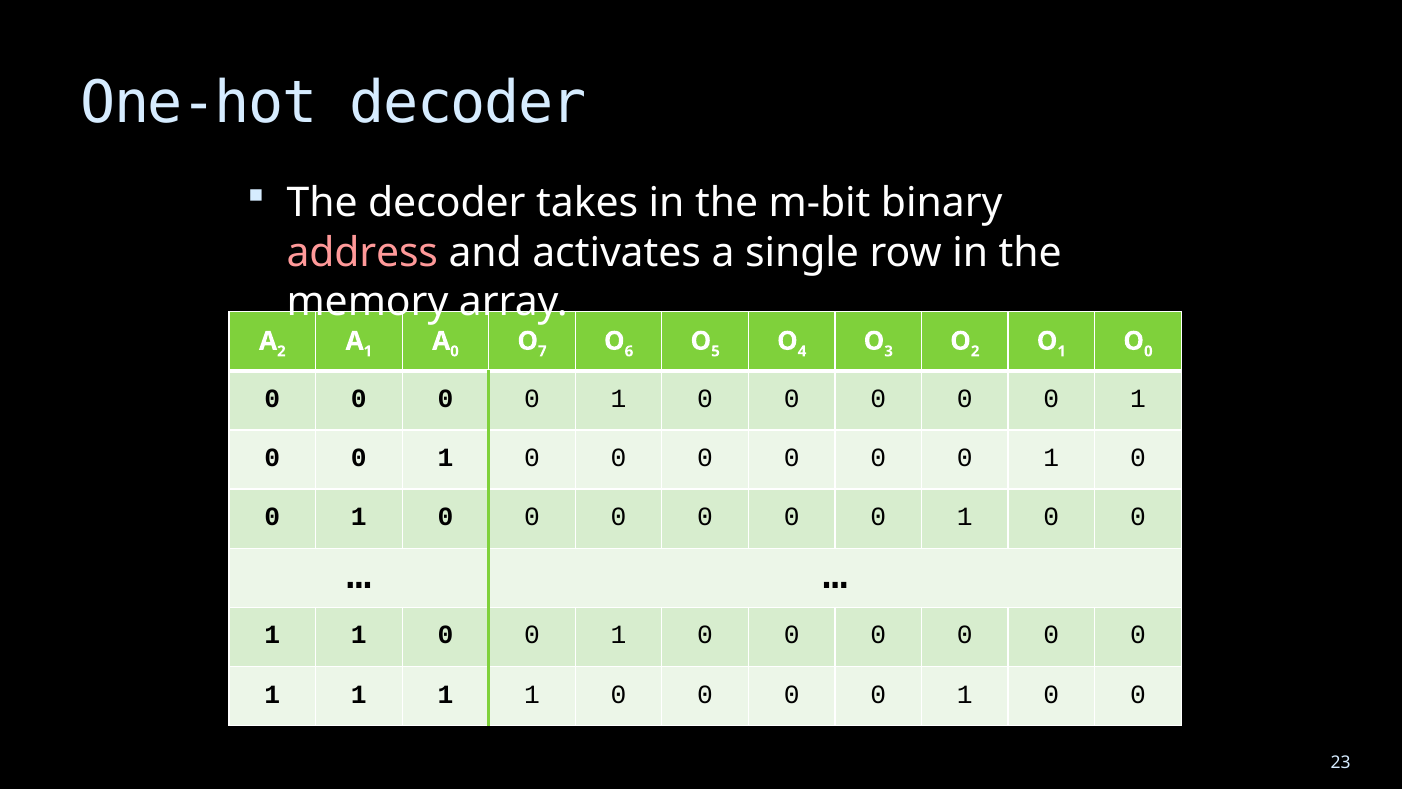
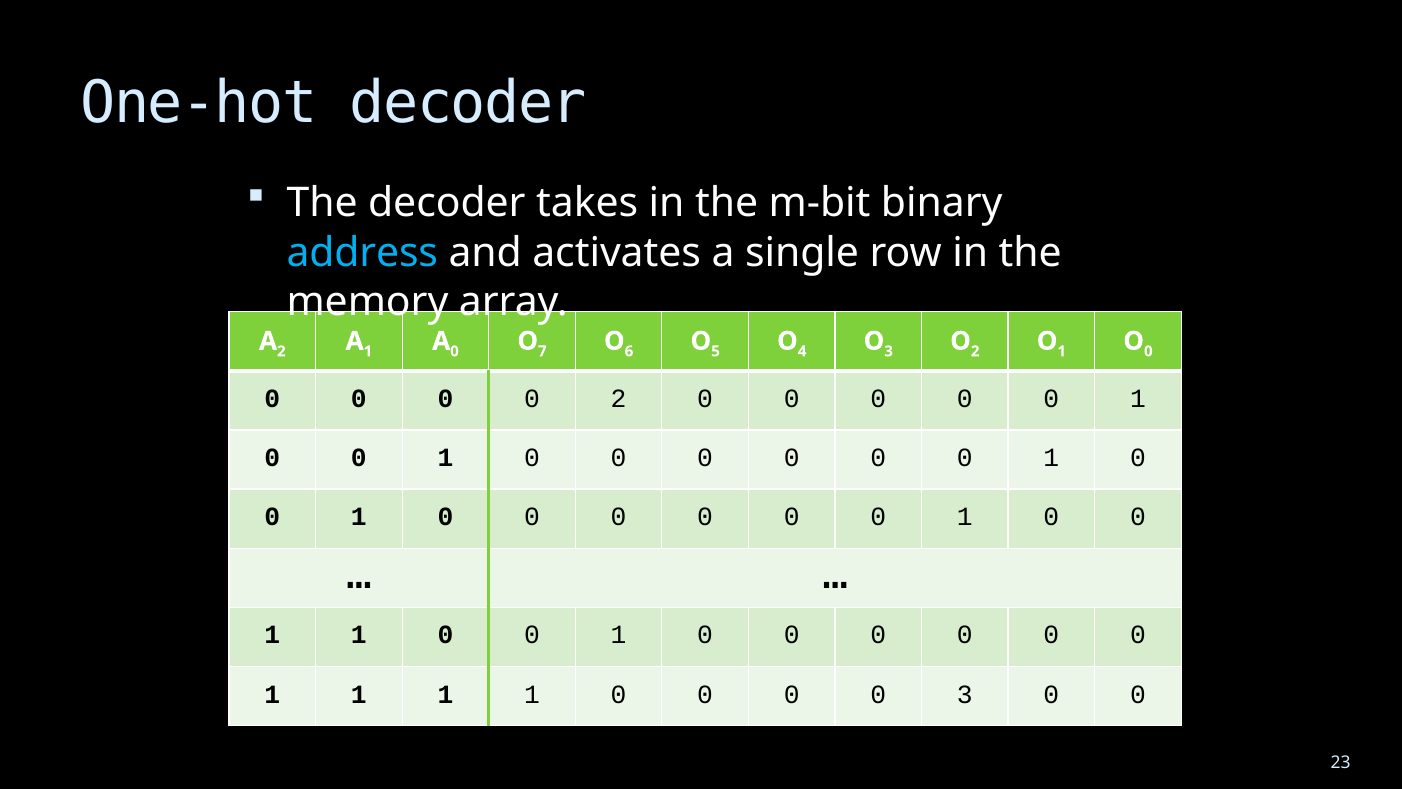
address colour: pink -> light blue
1 at (619, 399): 1 -> 2
1 at (965, 694): 1 -> 3
